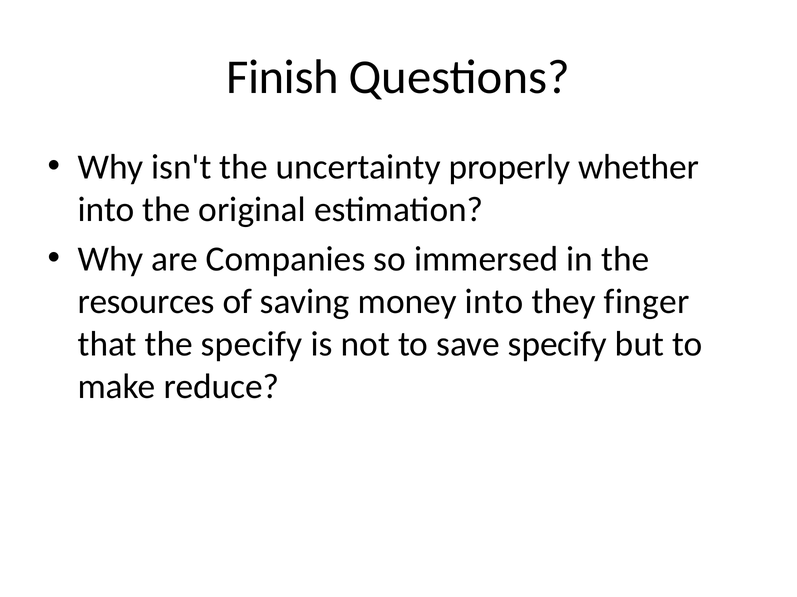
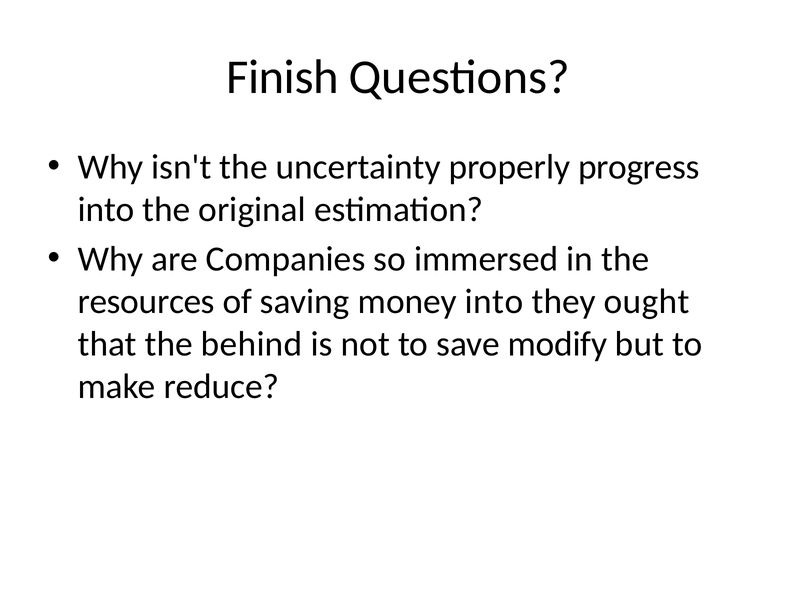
whether: whether -> progress
finger: finger -> ought
the specify: specify -> behind
save specify: specify -> modify
